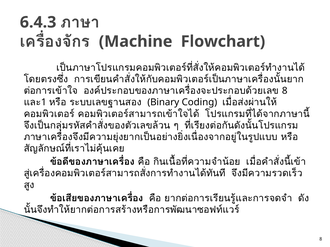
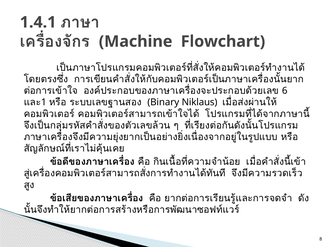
6.4.3: 6.4.3 -> 1.4.1
8 at (285, 91): 8 -> 6
Coding: Coding -> Niklaus
